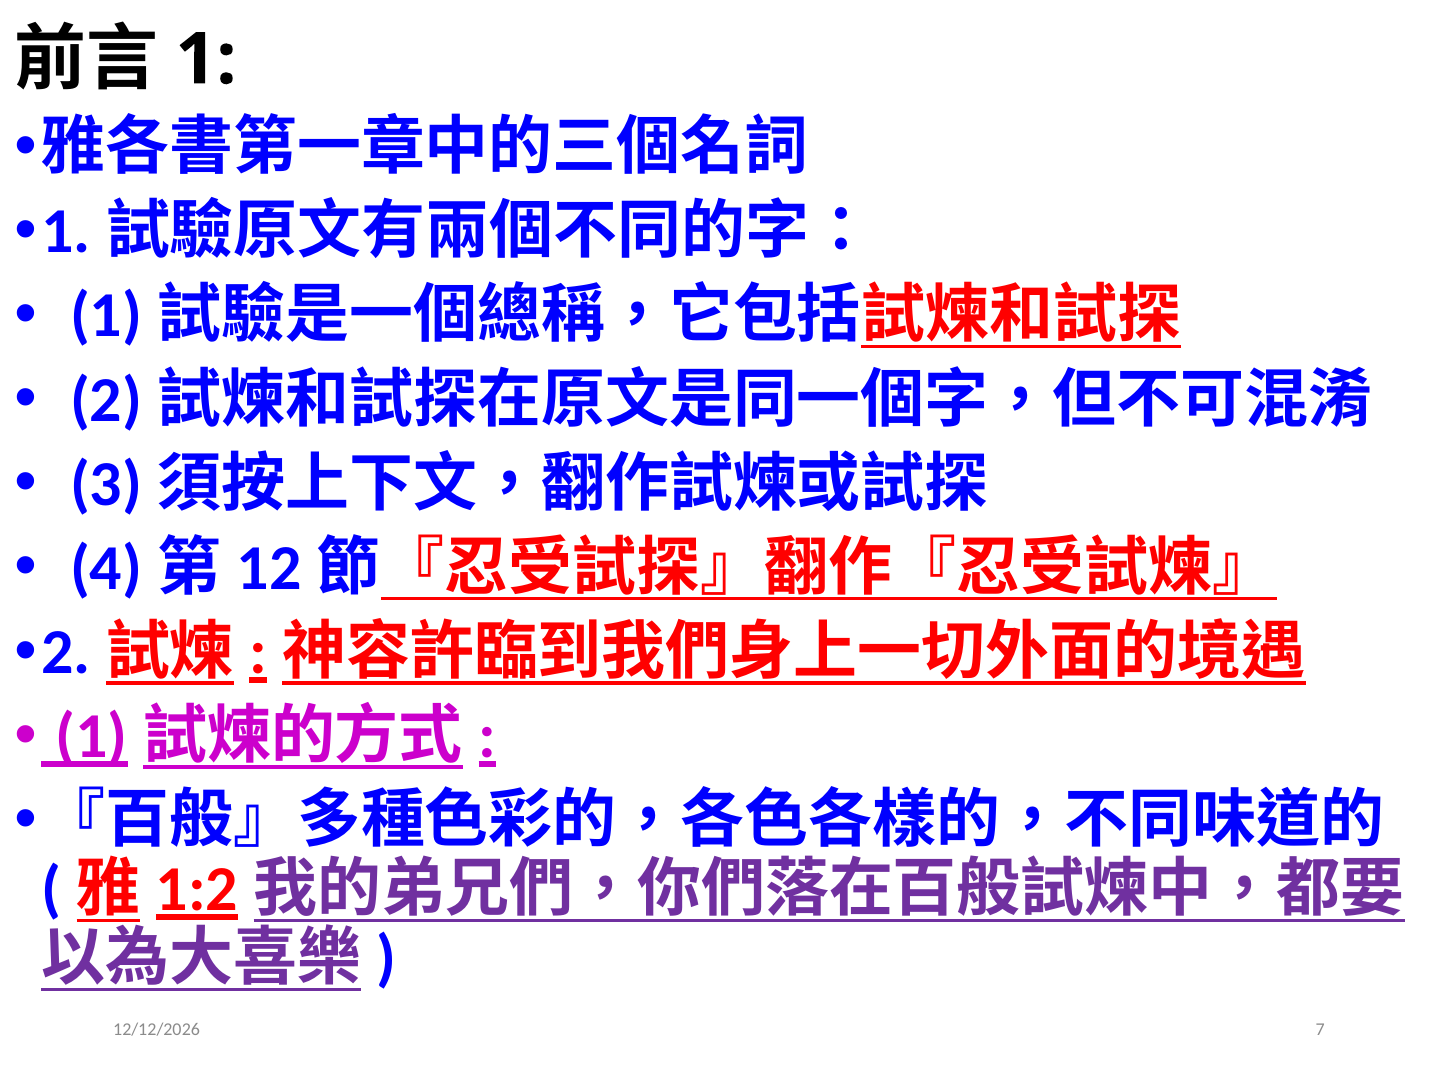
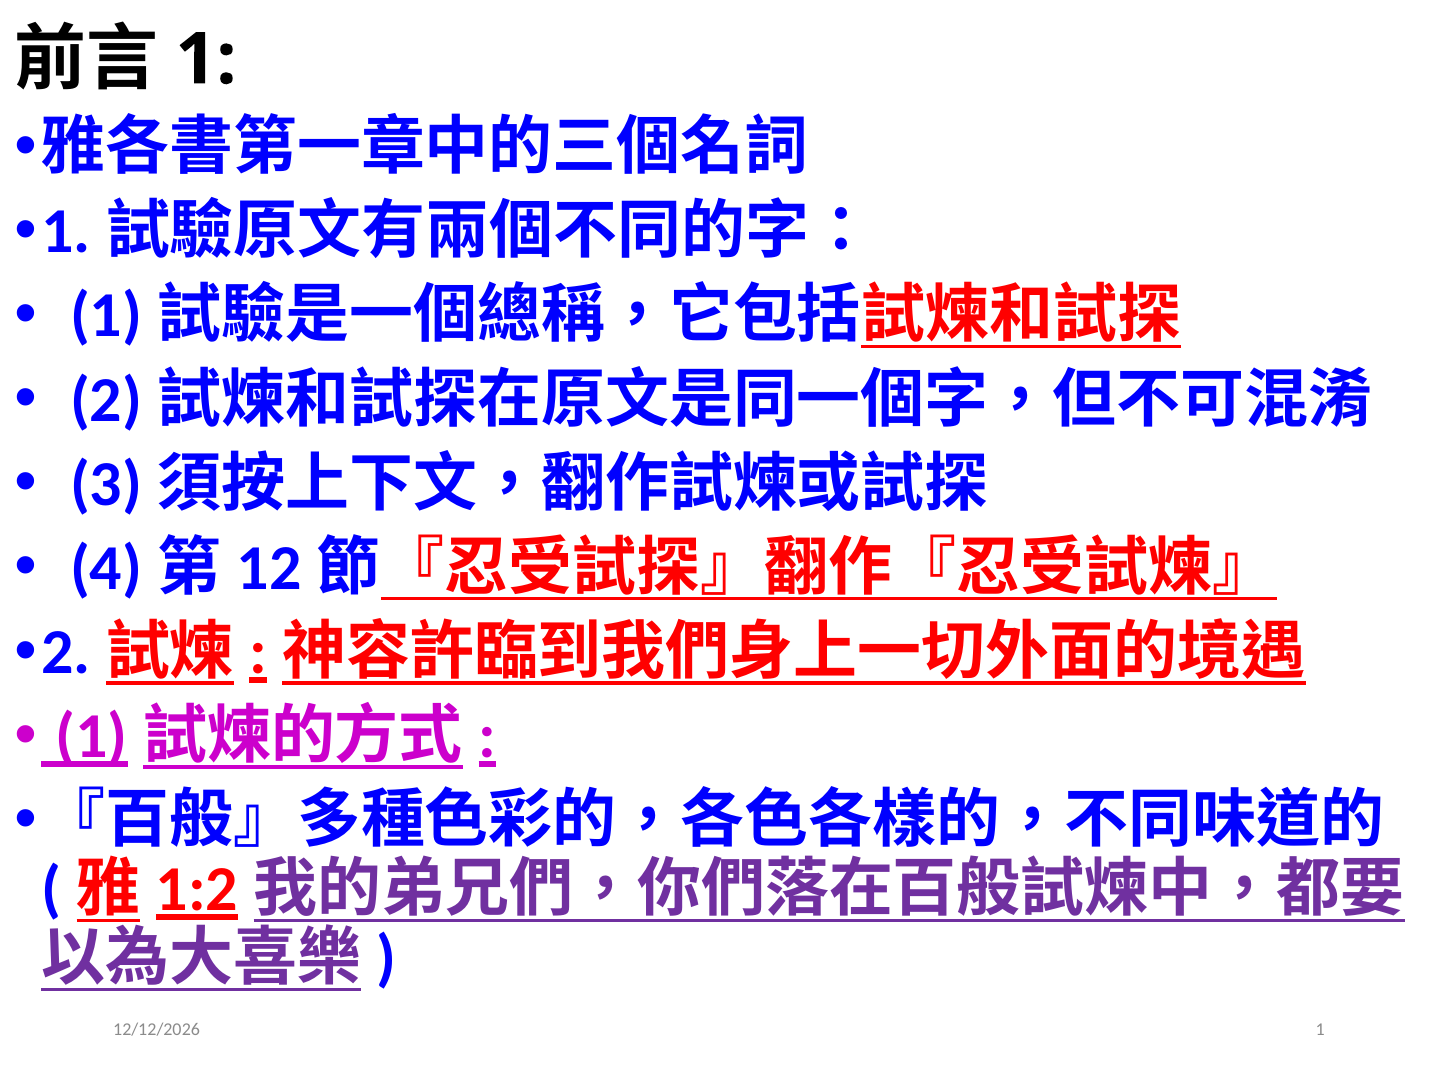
7 at (1320, 1029): 7 -> 1
